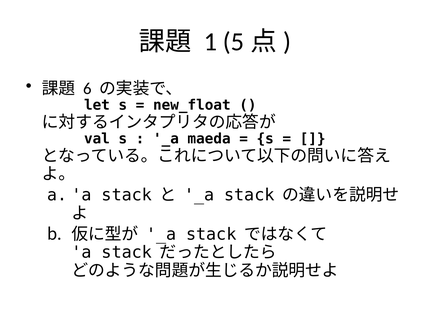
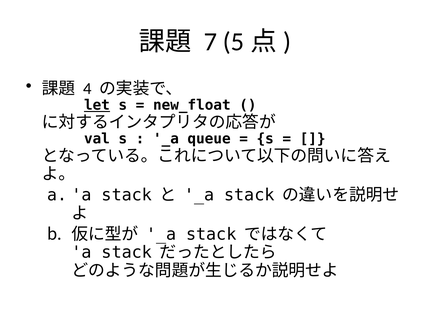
1: 1 -> 7
6: 6 -> 4
let underline: none -> present
maeda: maeda -> queue
